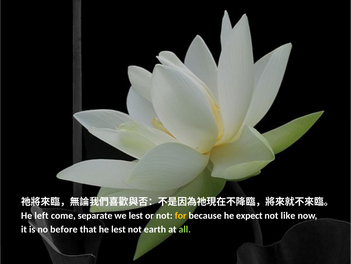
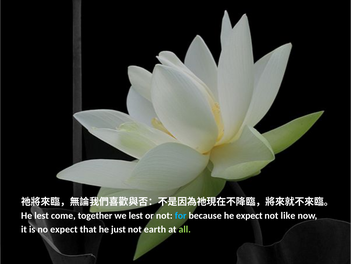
He left: left -> lest
separate: separate -> together
for colour: yellow -> light blue
no before: before -> expect
he lest: lest -> just
